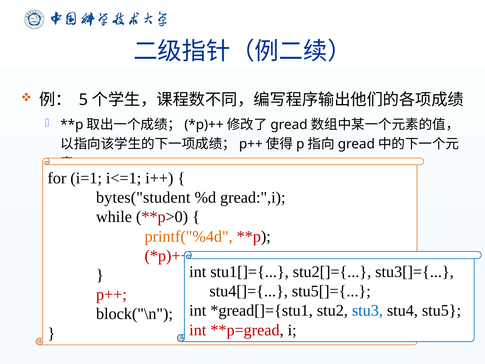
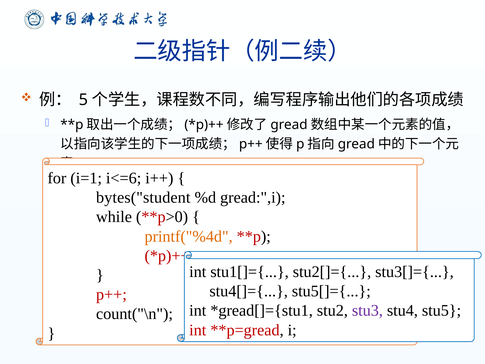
i<=1: i<=1 -> i<=6
stu3 colour: blue -> purple
block("\n: block("\n -> count("\n
